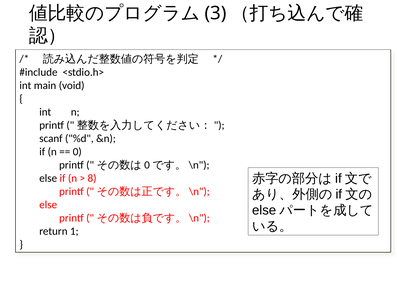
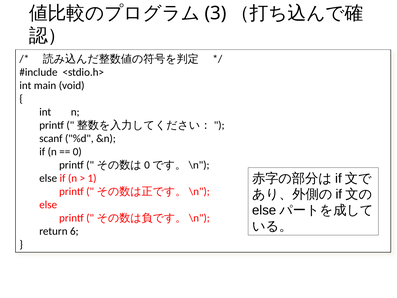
8: 8 -> 1
1: 1 -> 6
